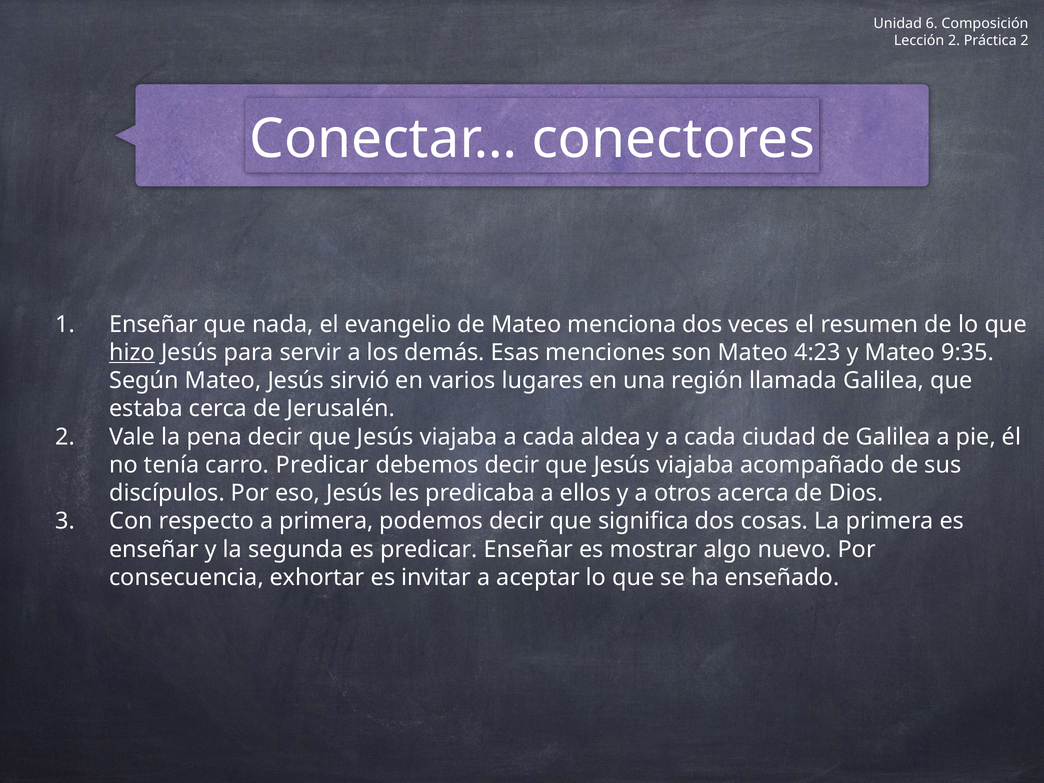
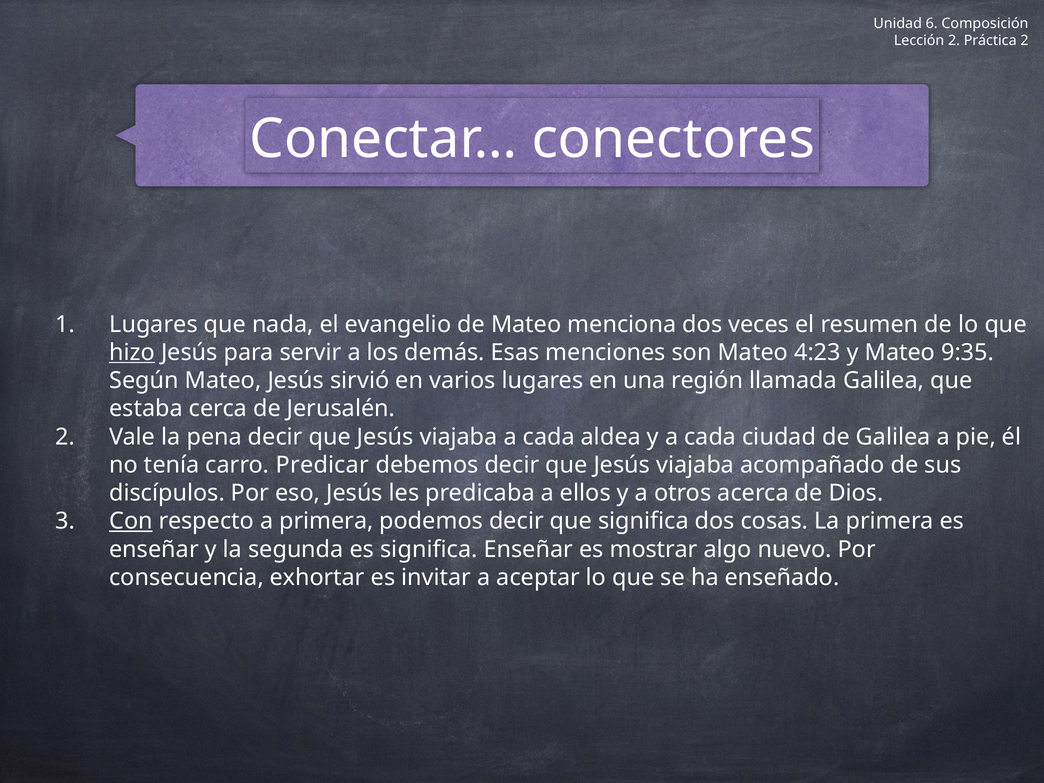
Enseñar at (154, 324): Enseñar -> Lugares
Con underline: none -> present
es predicar: predicar -> significa
